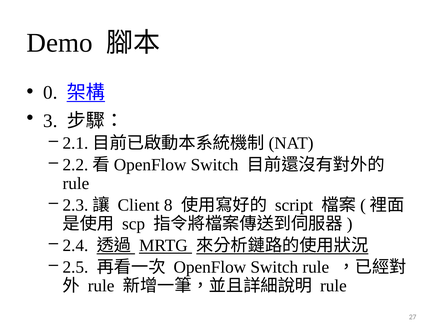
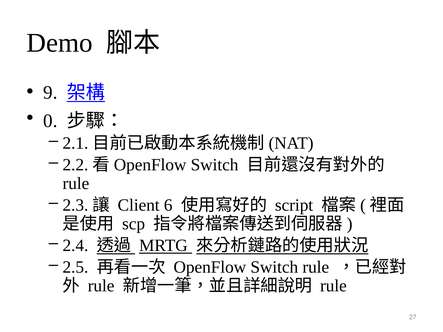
0: 0 -> 9
3: 3 -> 0
8: 8 -> 6
